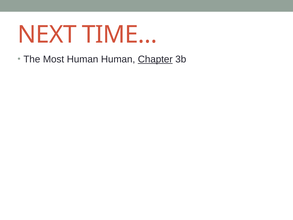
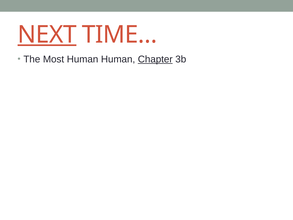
NEXT underline: none -> present
